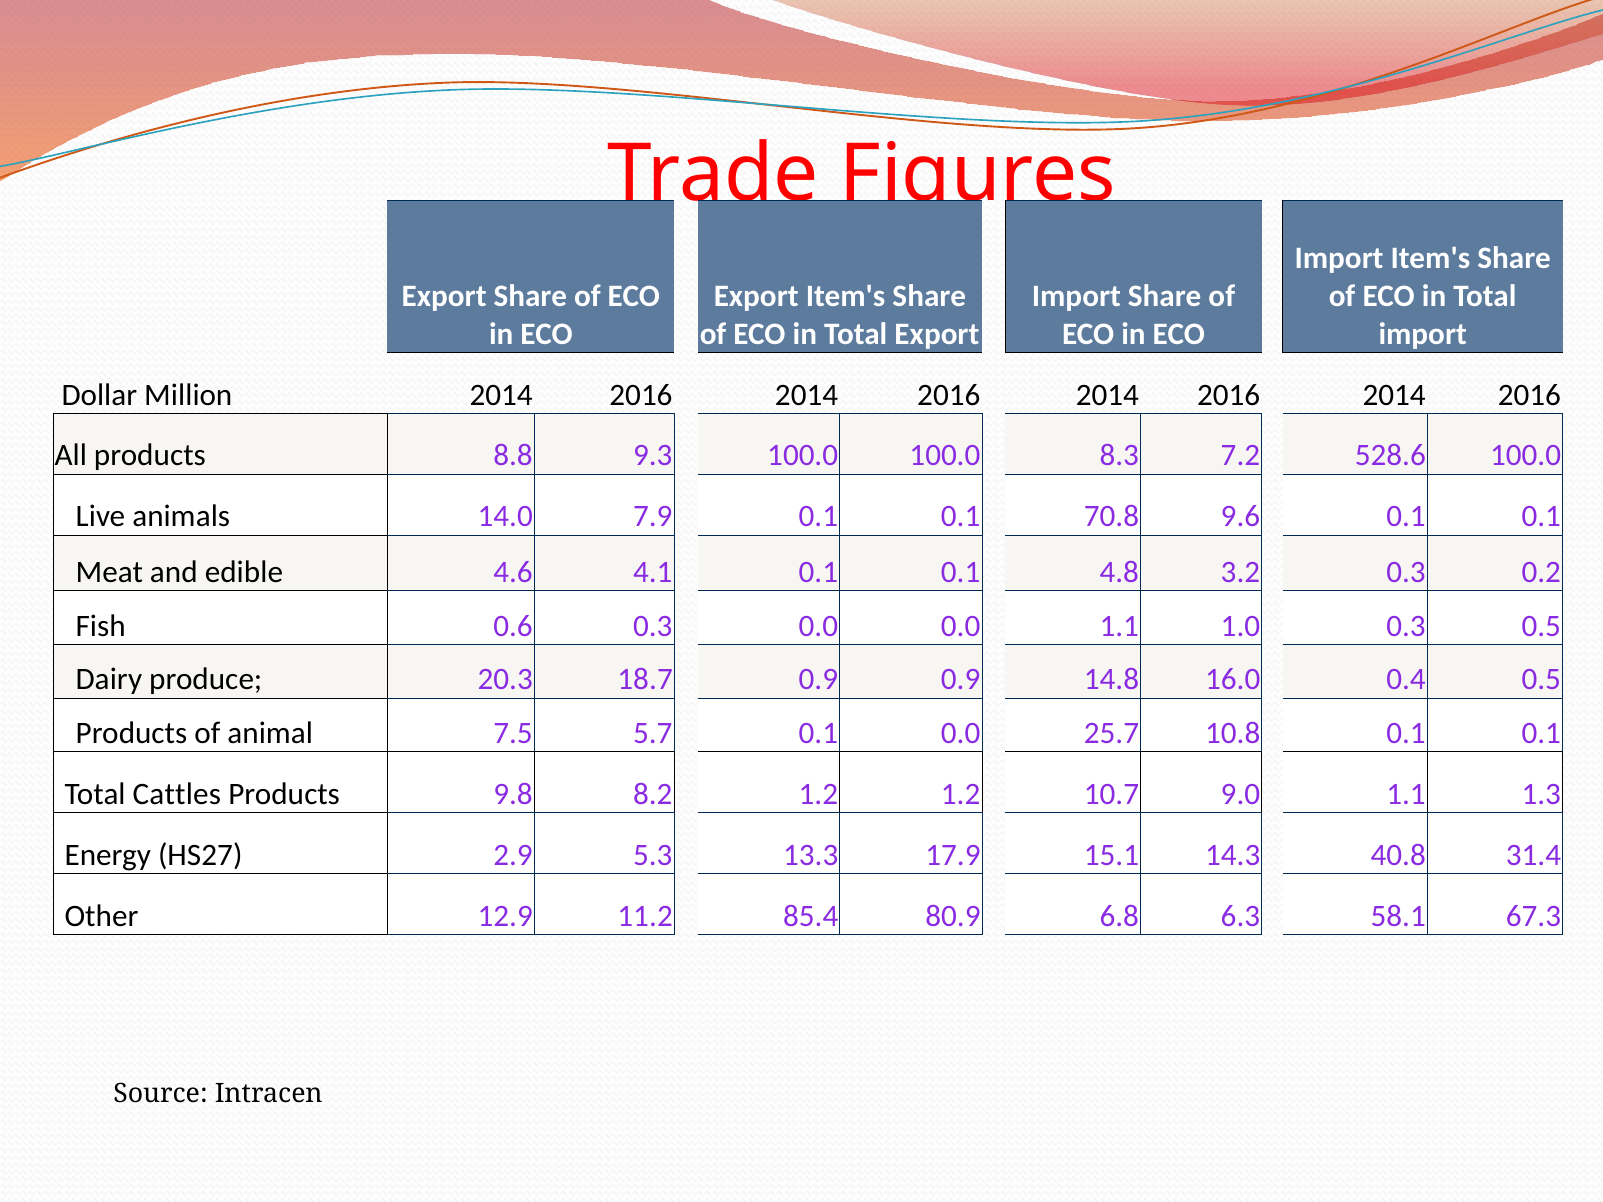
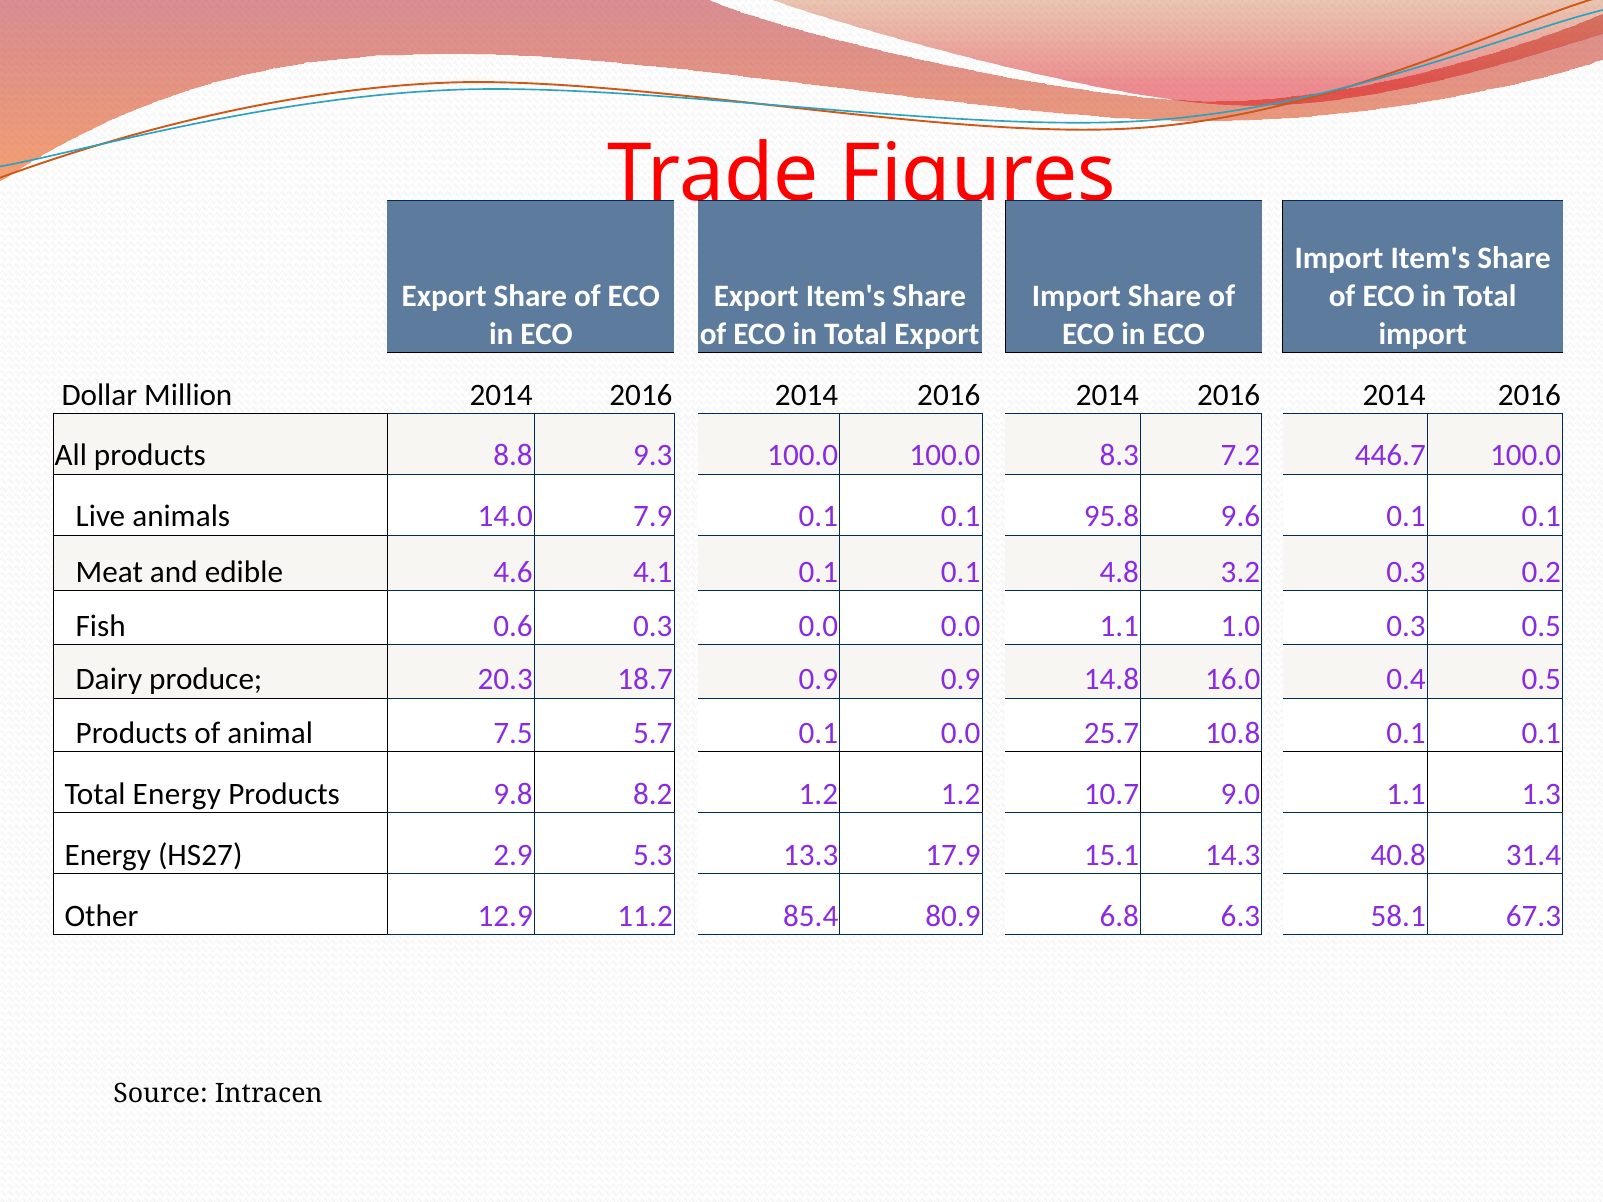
528.6: 528.6 -> 446.7
70.8: 70.8 -> 95.8
Total Cattles: Cattles -> Energy
